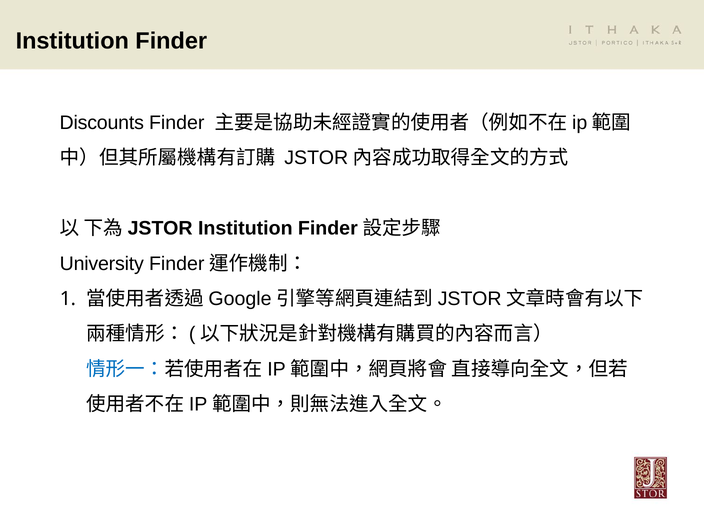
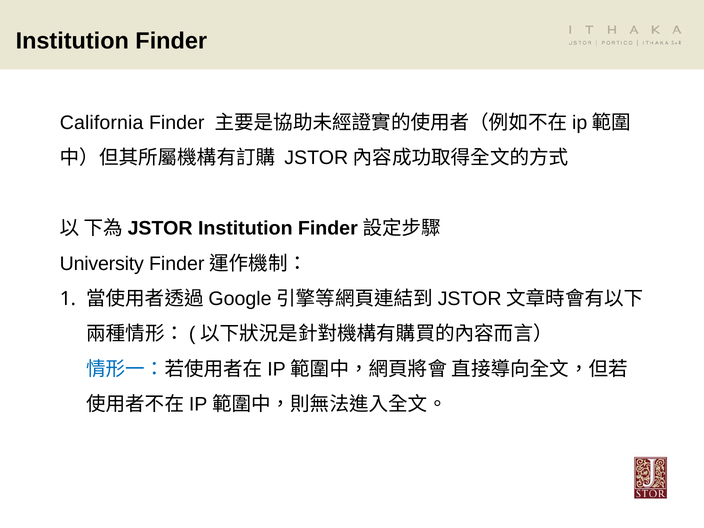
Discounts: Discounts -> California
